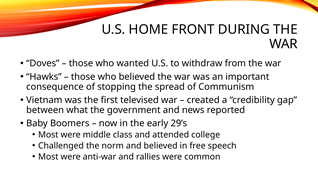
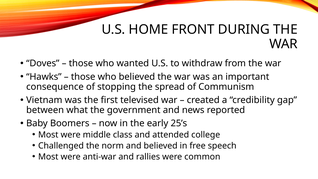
29’s: 29’s -> 25’s
